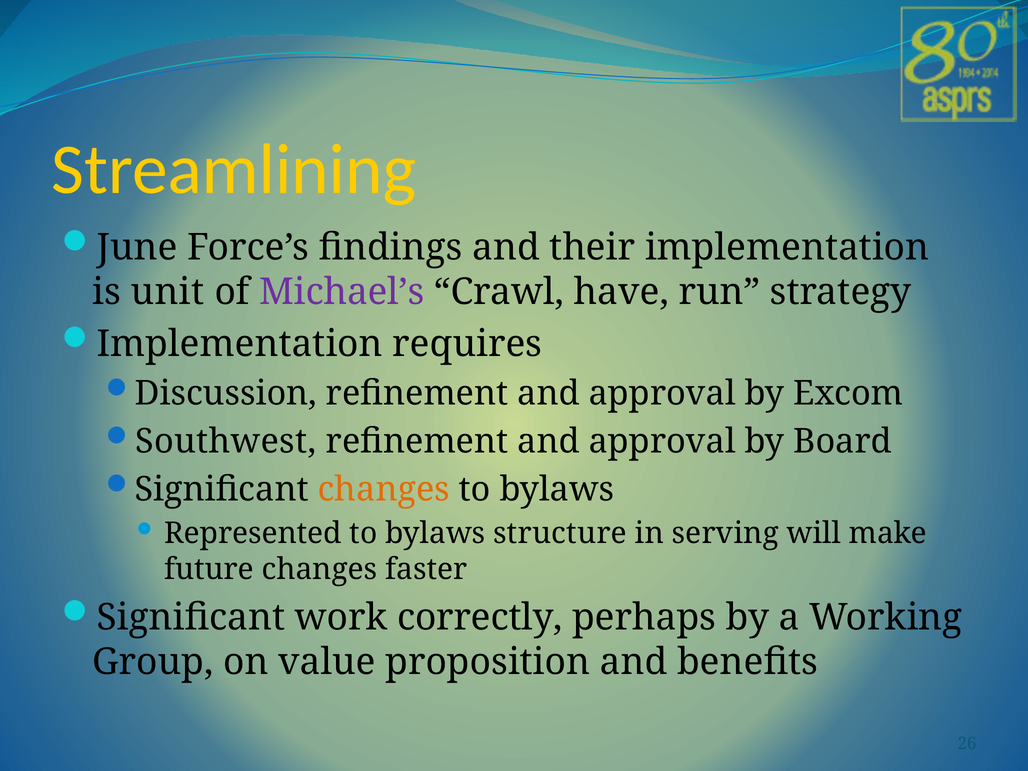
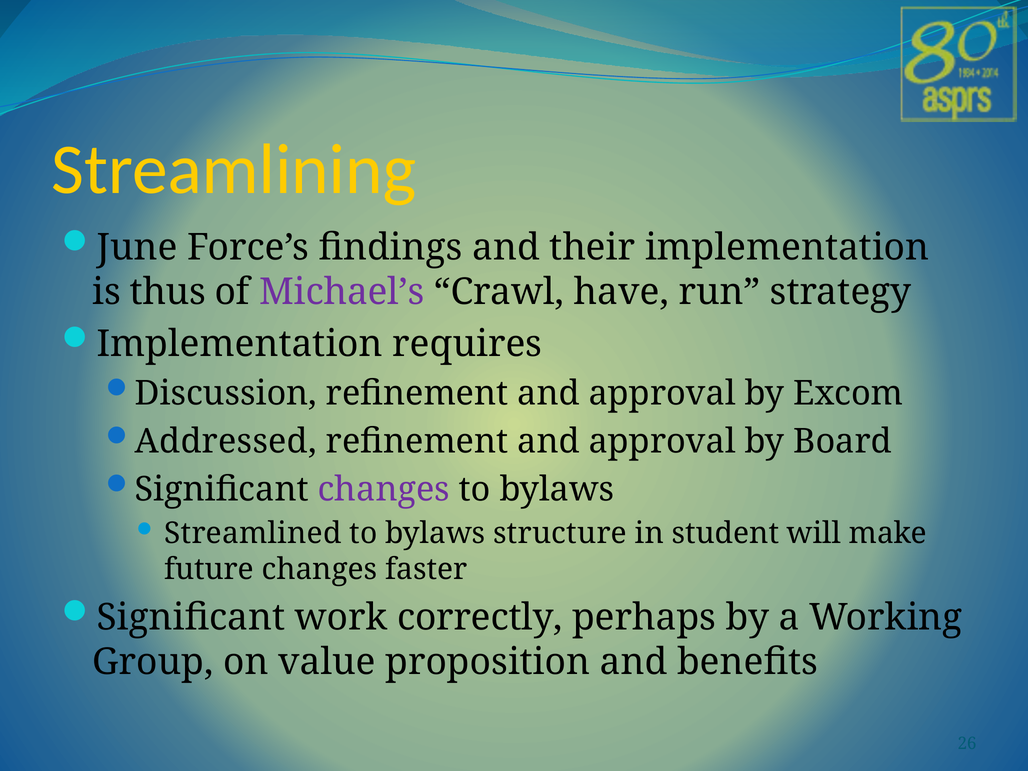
unit: unit -> thus
Southwest: Southwest -> Addressed
changes at (384, 489) colour: orange -> purple
Represented: Represented -> Streamlined
serving: serving -> student
